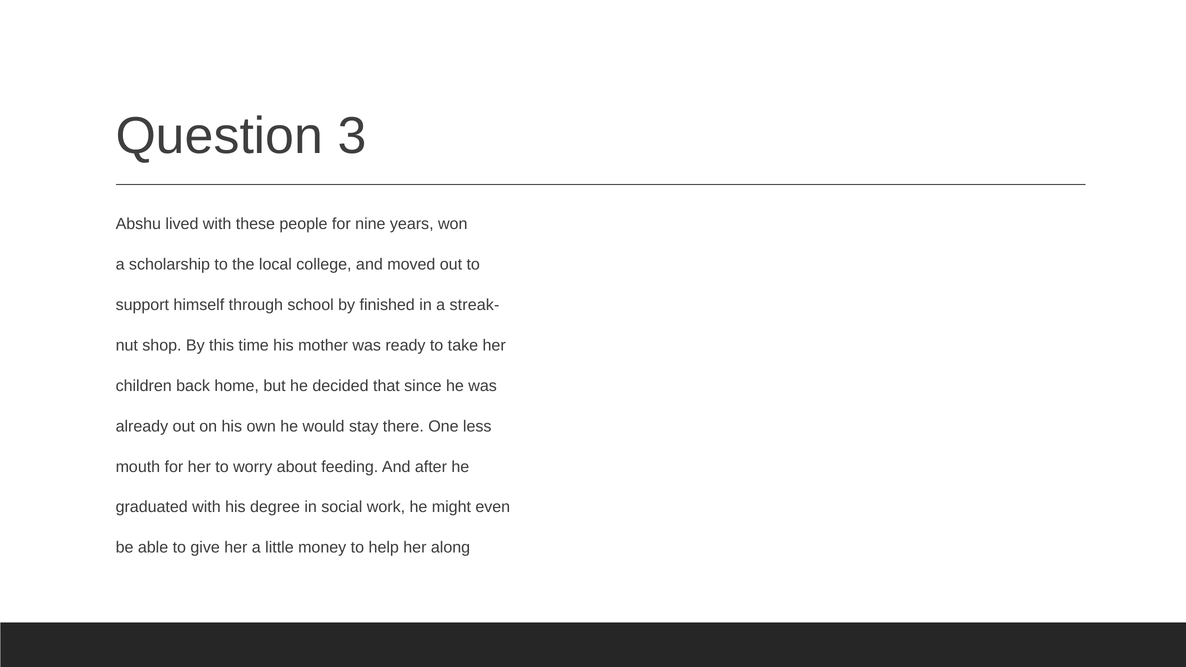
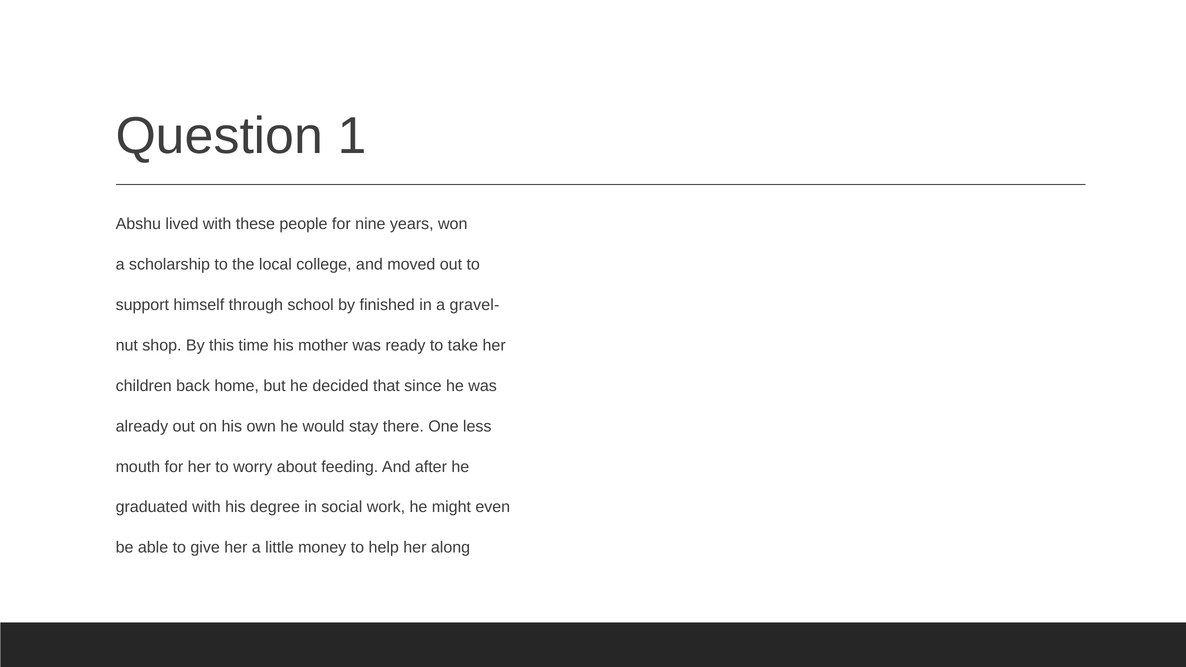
3: 3 -> 1
streak-: streak- -> gravel-
